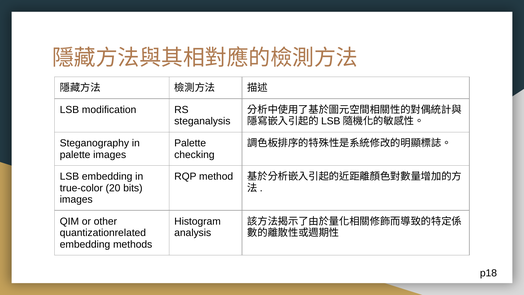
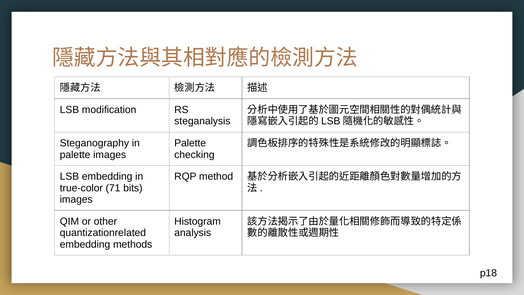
20: 20 -> 71
